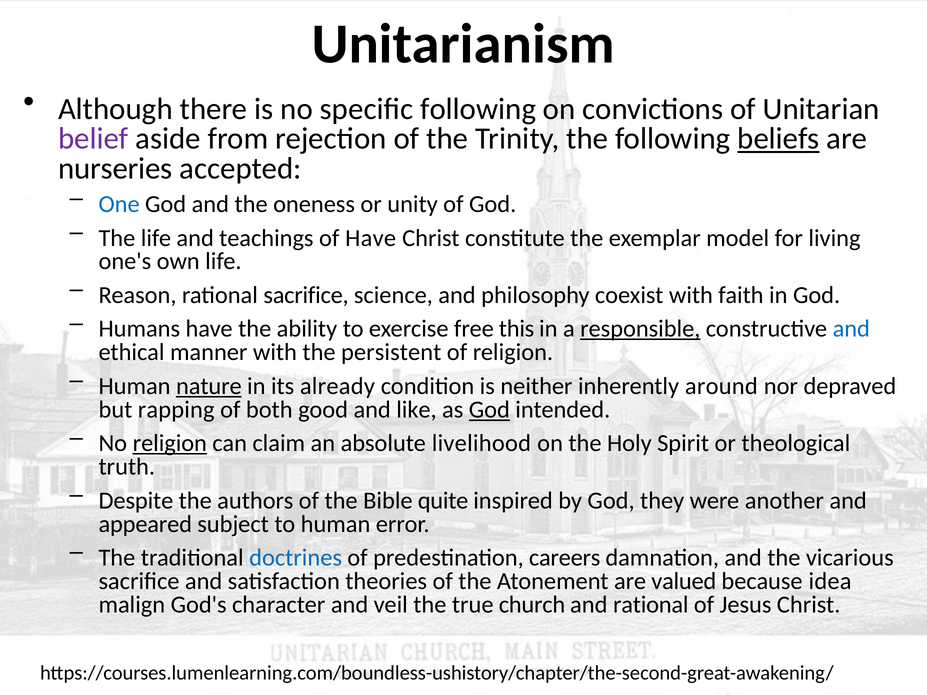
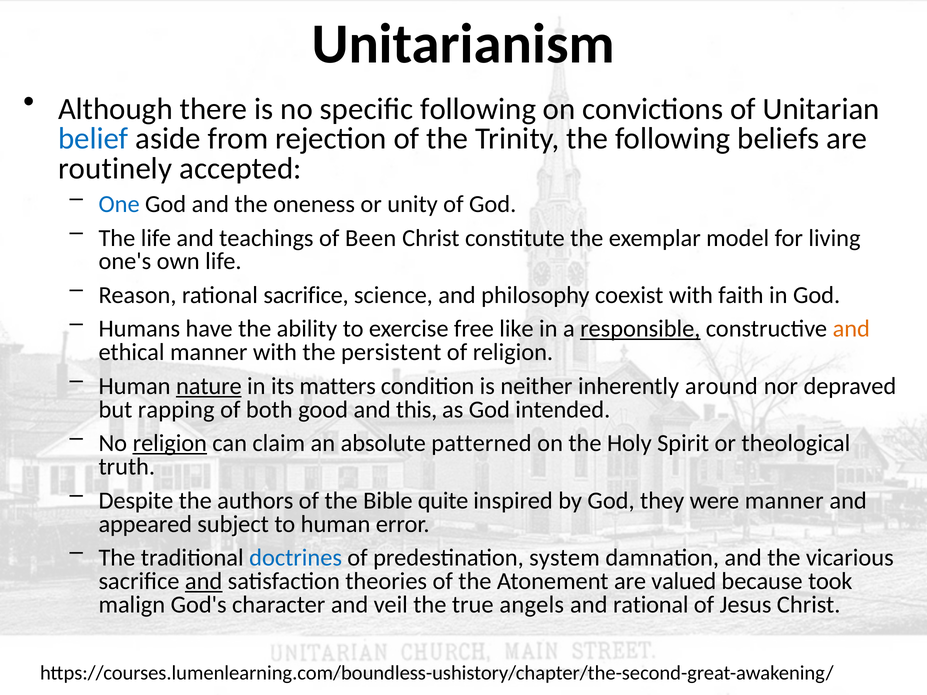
belief colour: purple -> blue
beliefs underline: present -> none
nurseries: nurseries -> routinely
of Have: Have -> Been
this: this -> like
and at (851, 329) colour: blue -> orange
already: already -> matters
like: like -> this
God at (489, 410) underline: present -> none
livelihood: livelihood -> patterned
were another: another -> manner
careers: careers -> system
and at (204, 581) underline: none -> present
idea: idea -> took
church: church -> angels
